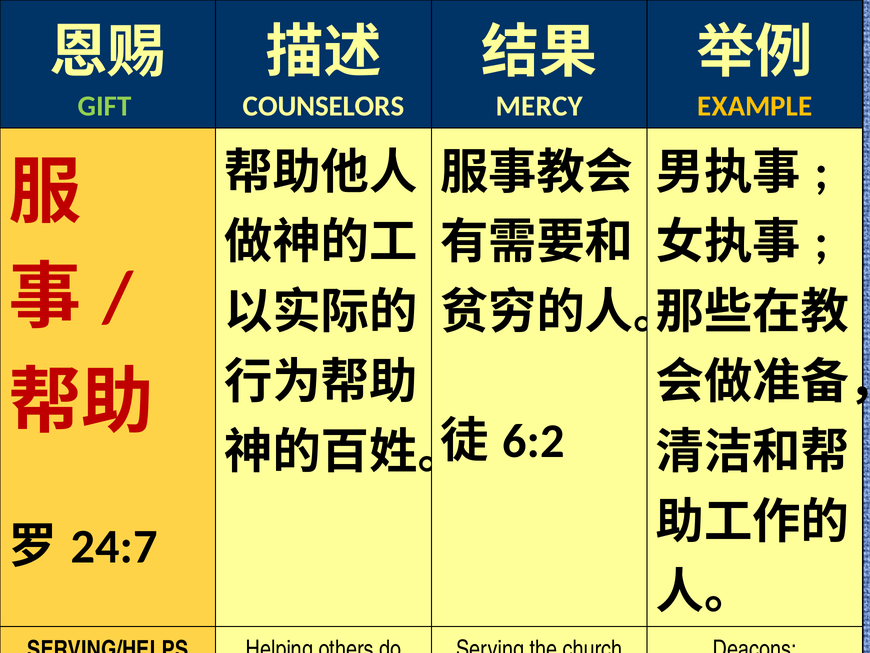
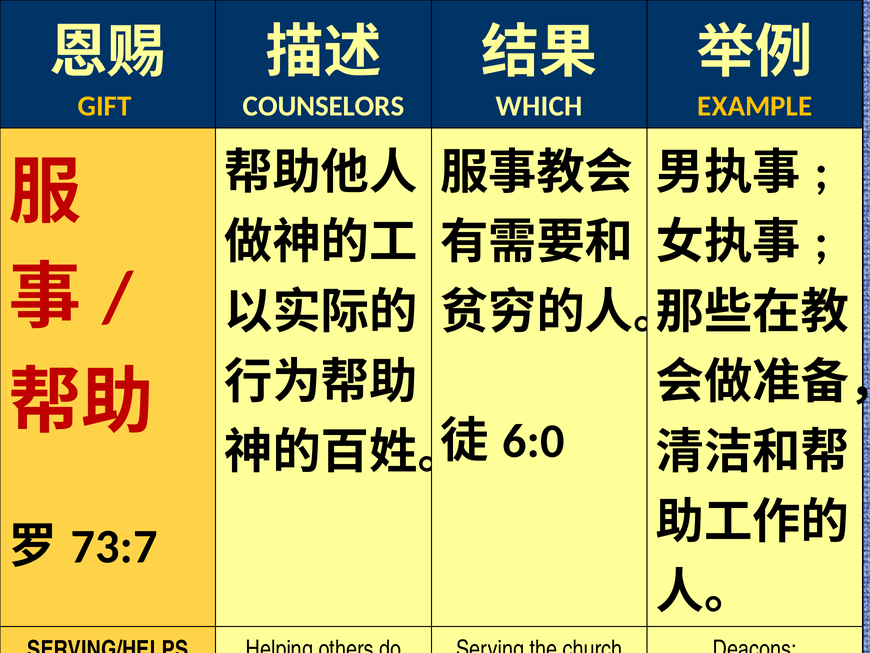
GIFT colour: light green -> yellow
MERCY: MERCY -> WHICH
6:2: 6:2 -> 6:0
24:7: 24:7 -> 73:7
